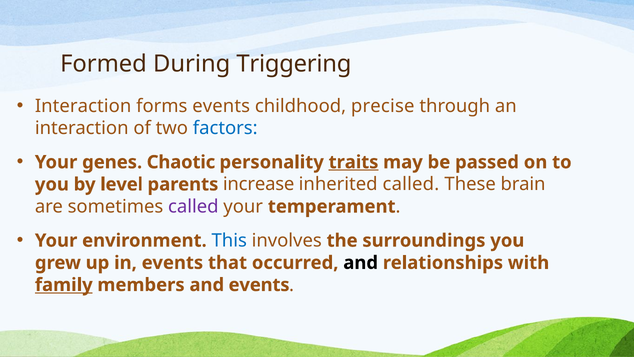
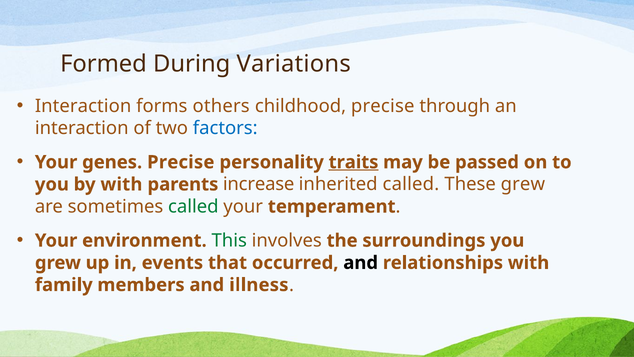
Triggering: Triggering -> Variations
forms events: events -> others
genes Chaotic: Chaotic -> Precise
by level: level -> with
These brain: brain -> grew
called at (193, 206) colour: purple -> green
This colour: blue -> green
family underline: present -> none
and events: events -> illness
